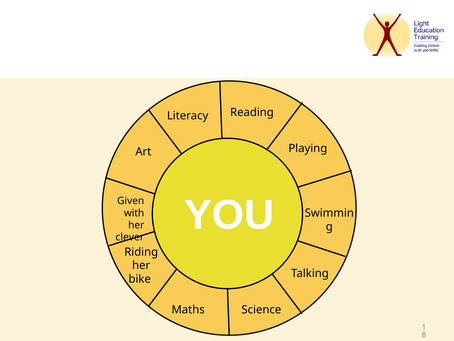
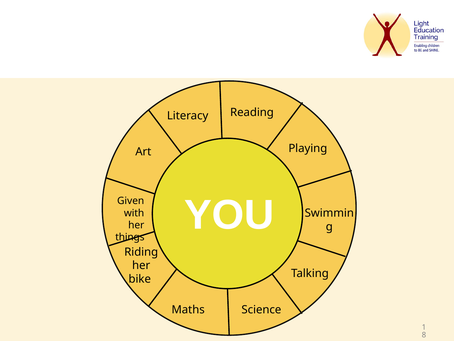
clever: clever -> things
